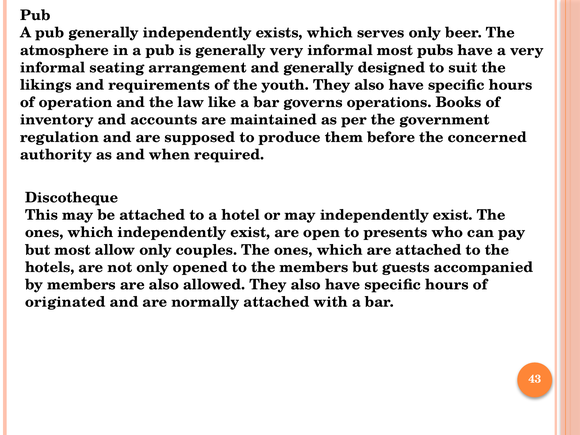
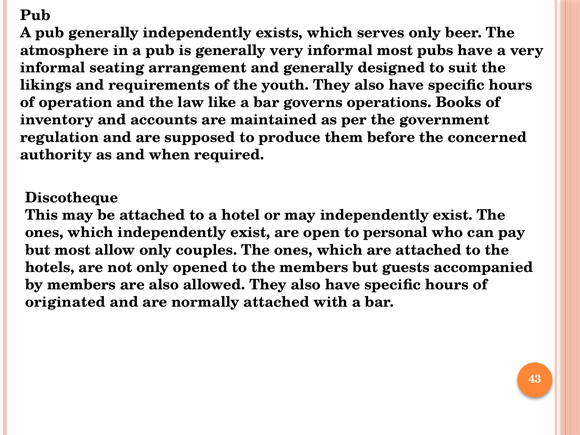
presents: presents -> personal
